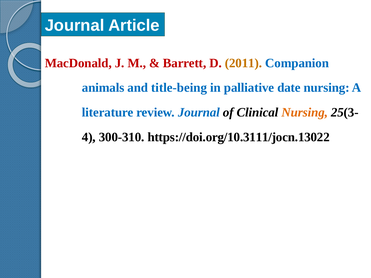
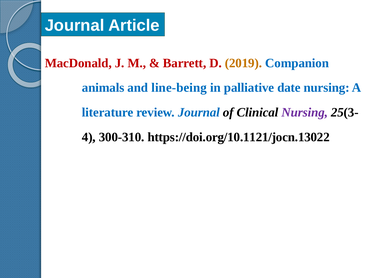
2011: 2011 -> 2019
title-being: title-being -> line-being
Nursing at (305, 113) colour: orange -> purple
https://doi.org/10.3111/jocn.13022: https://doi.org/10.3111/jocn.13022 -> https://doi.org/10.1121/jocn.13022
